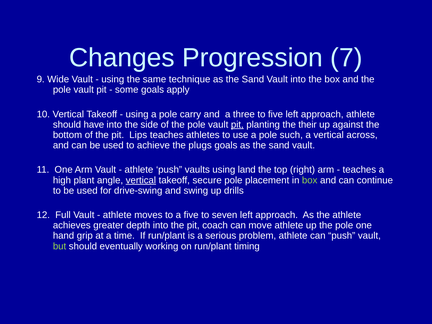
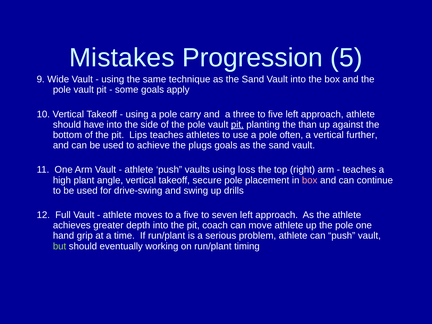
Changes: Changes -> Mistakes
7: 7 -> 5
their: their -> than
such: such -> often
across: across -> further
land: land -> loss
vertical at (141, 180) underline: present -> none
box at (310, 180) colour: light green -> pink
